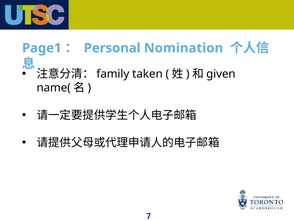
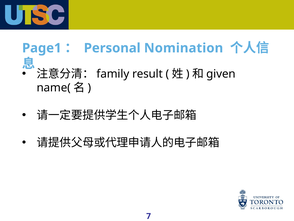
taken: taken -> result
